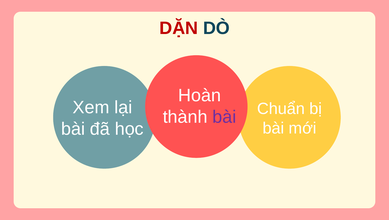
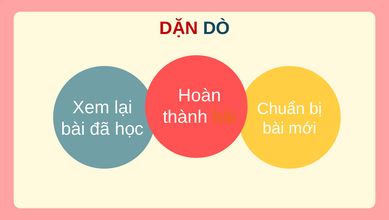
bài at (224, 117) colour: purple -> orange
